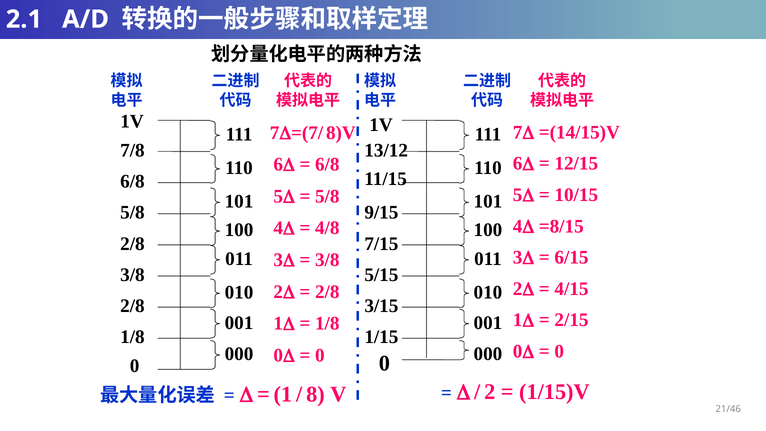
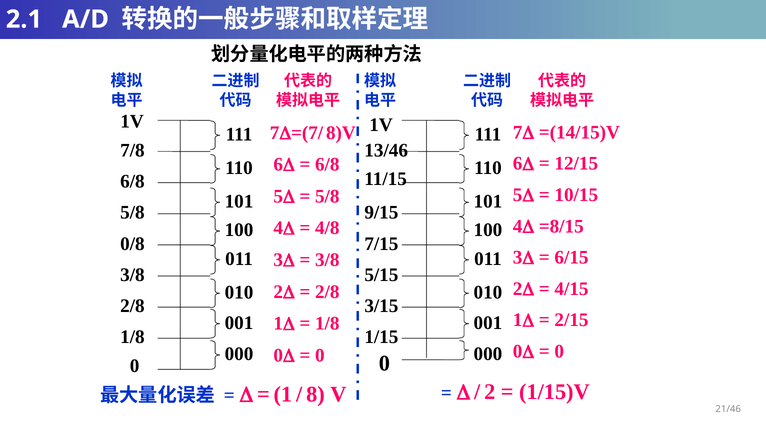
13/12: 13/12 -> 13/46
2/8 at (132, 244): 2/8 -> 0/8
